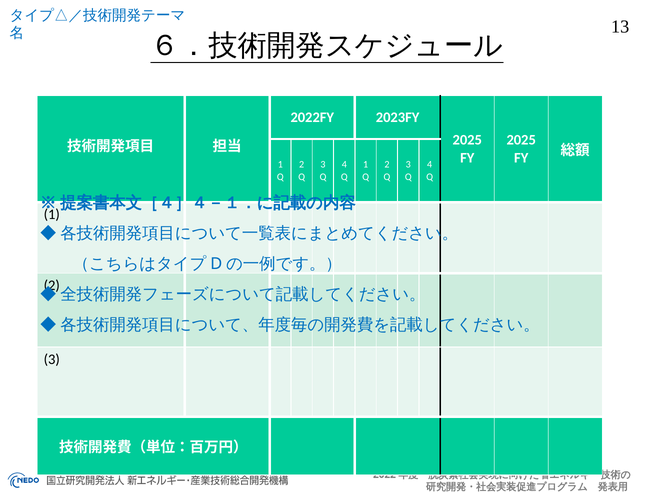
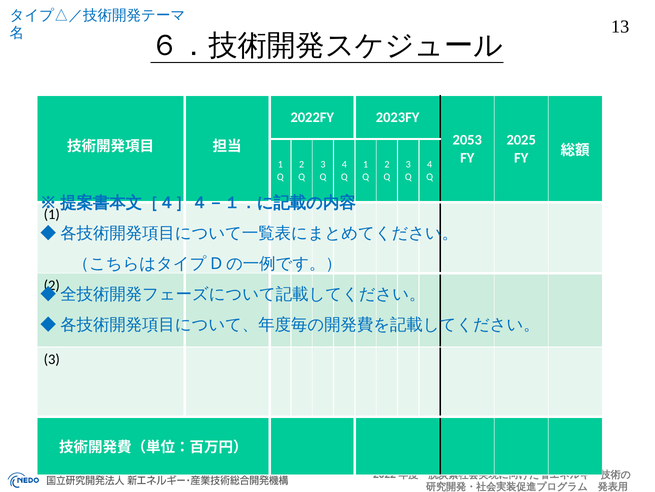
2025 at (467, 140): 2025 -> 2053
